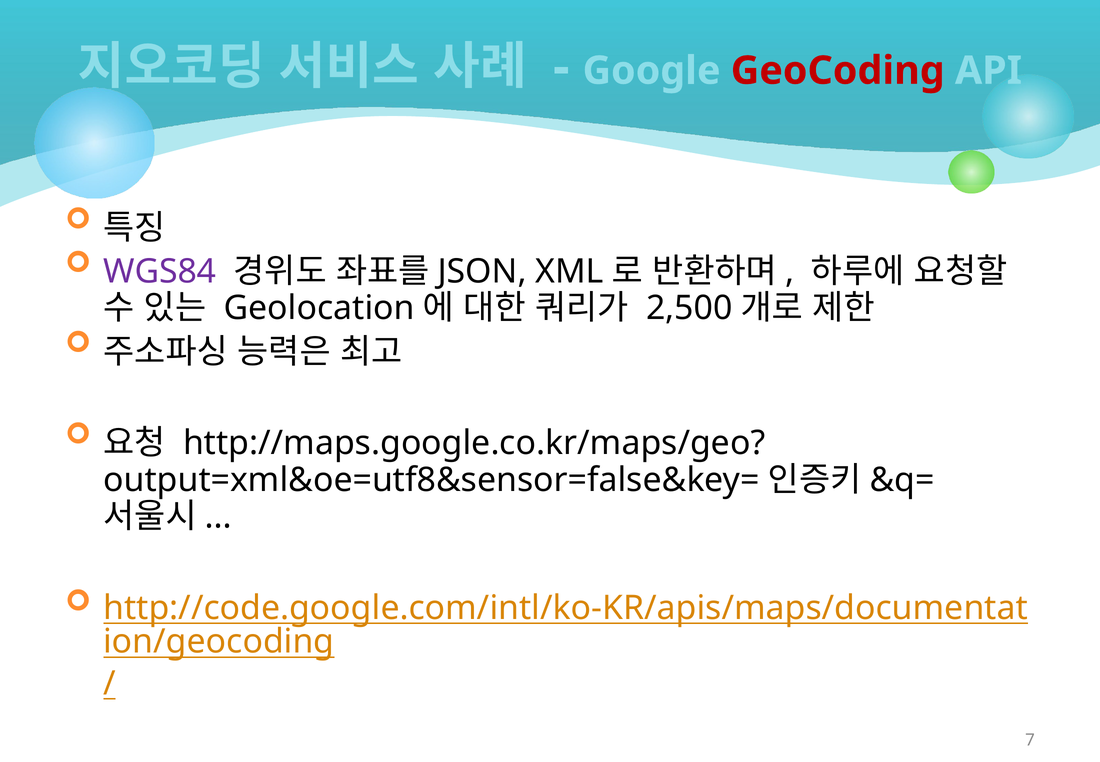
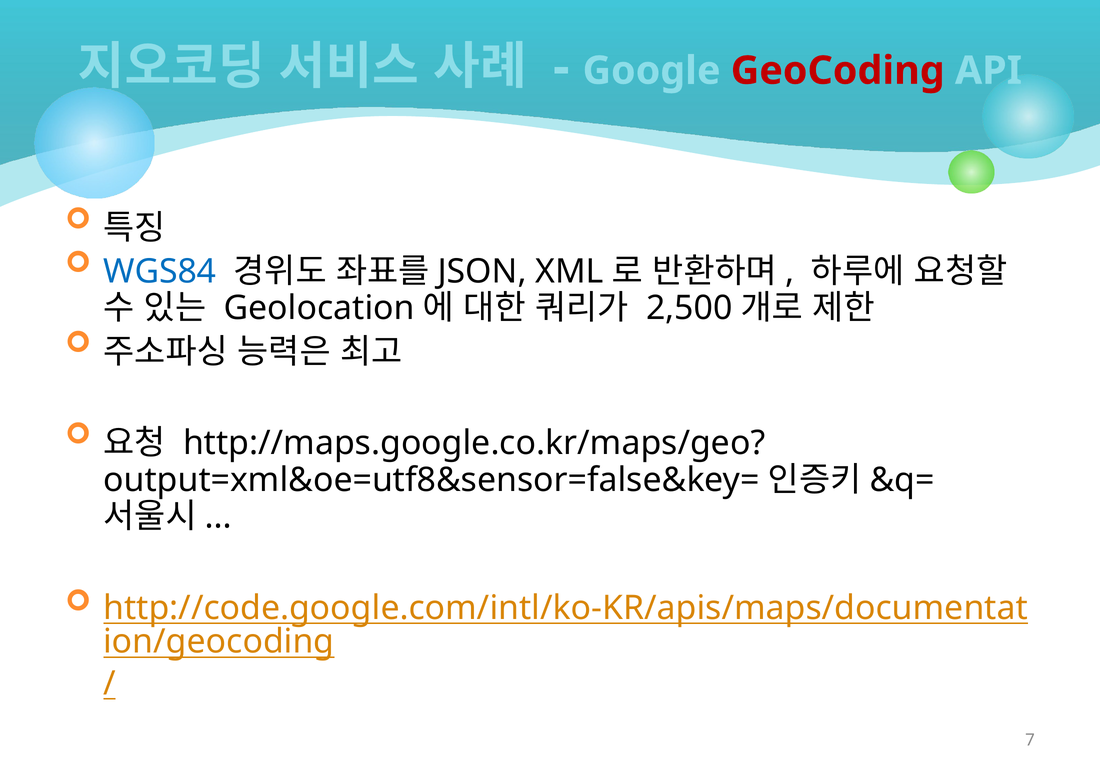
WGS84 colour: purple -> blue
